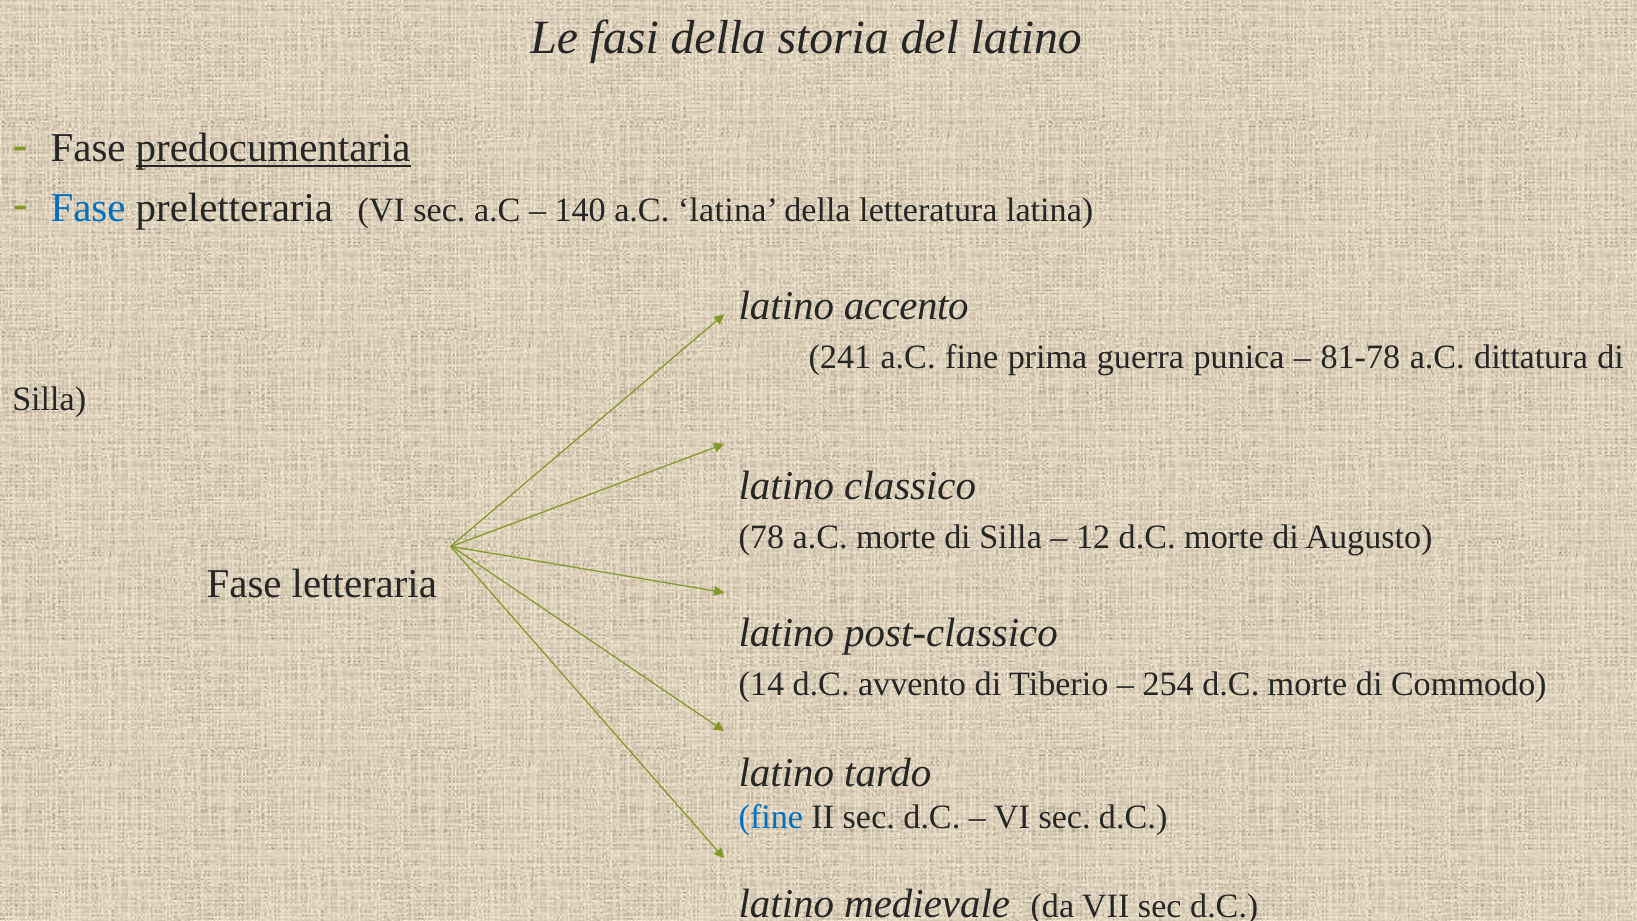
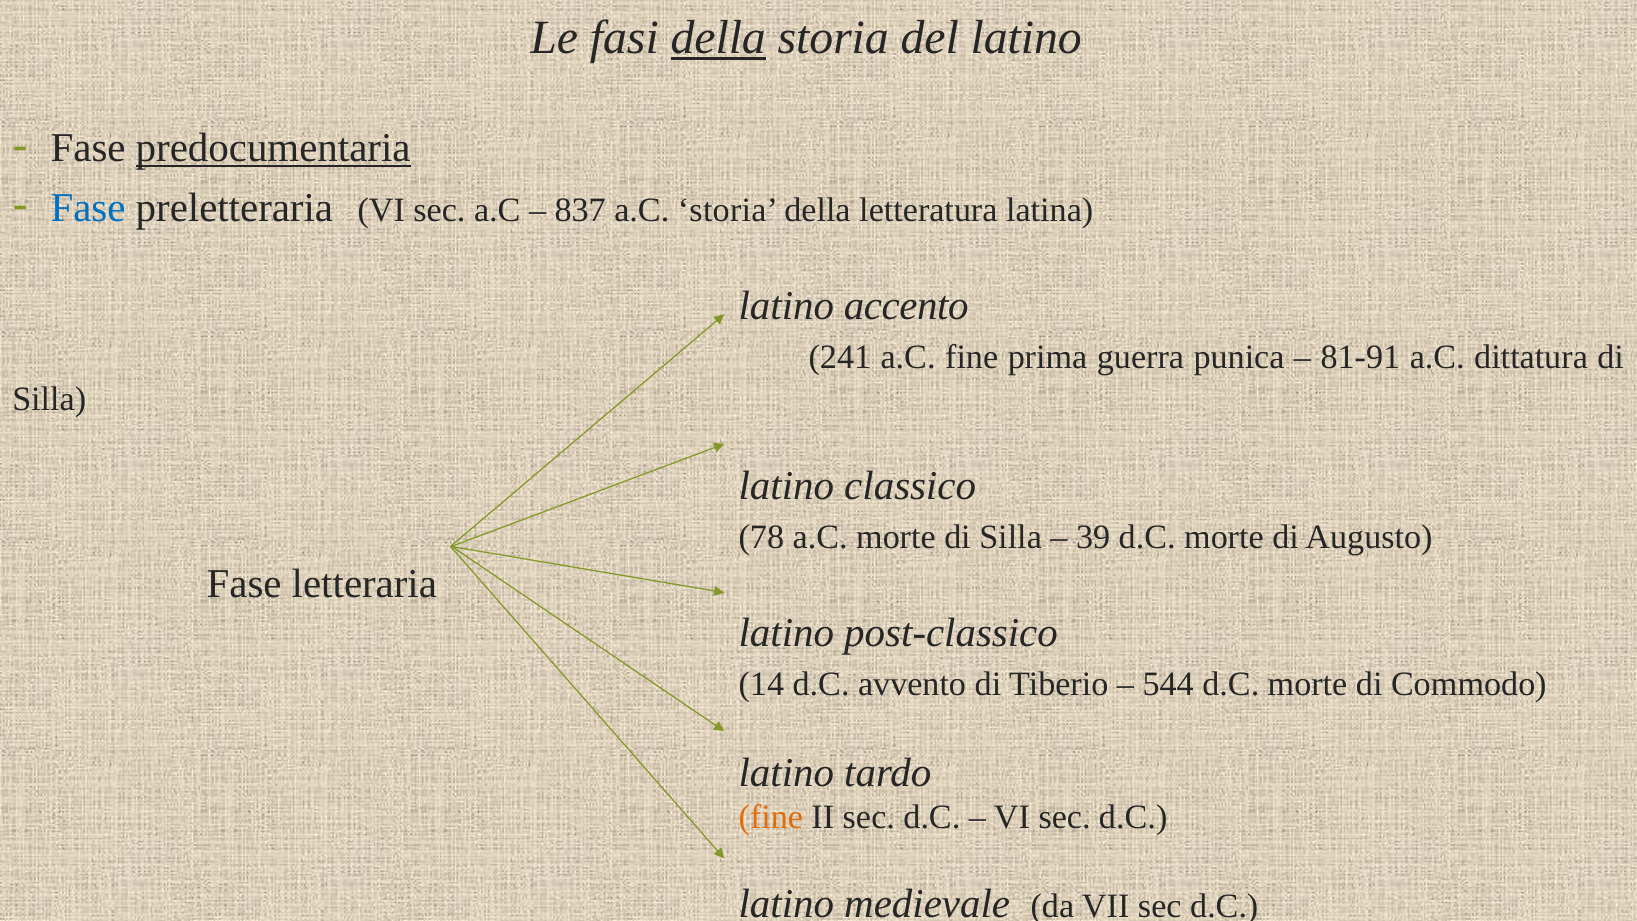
della at (718, 38) underline: none -> present
140: 140 -> 837
a.C latina: latina -> storia
81-78: 81-78 -> 81-91
12: 12 -> 39
254: 254 -> 544
fine at (771, 817) colour: blue -> orange
